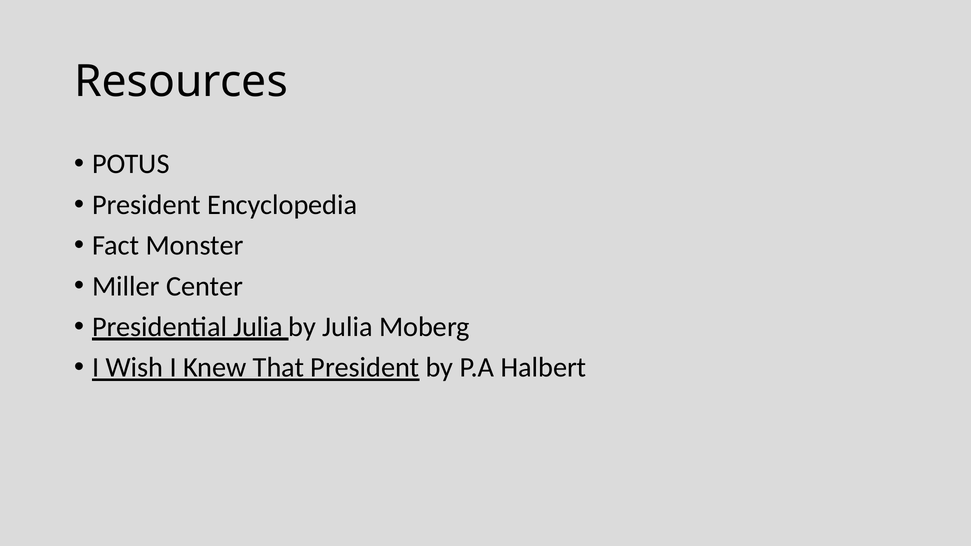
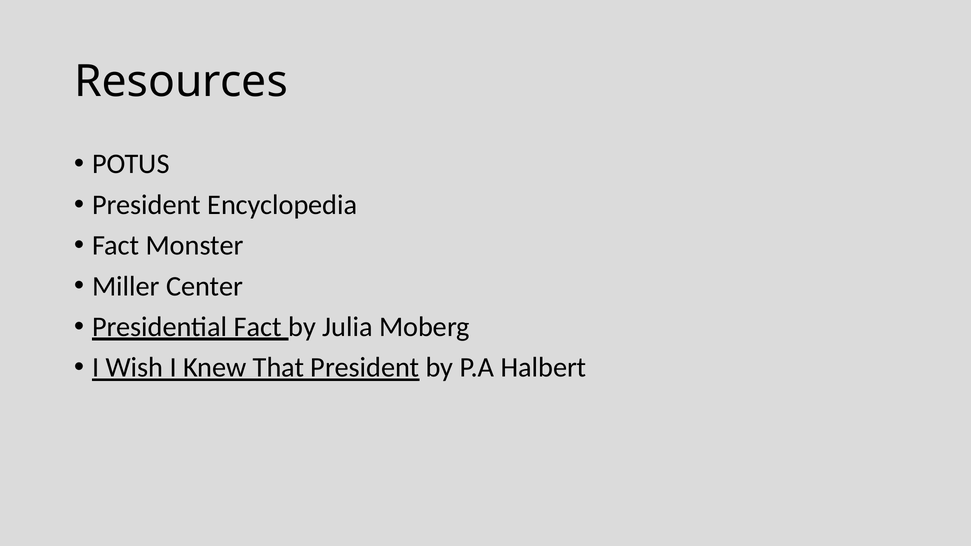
Presidential Julia: Julia -> Fact
